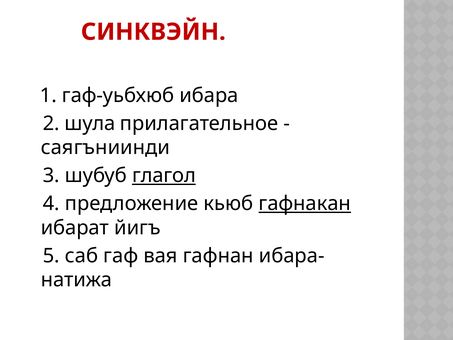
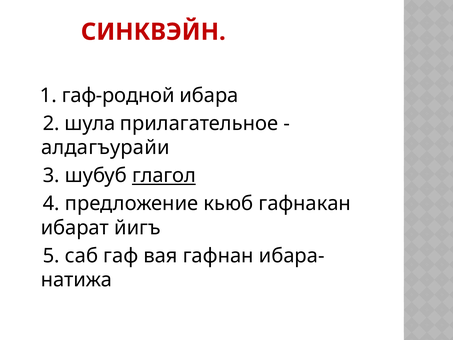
гаф-уьбхюб: гаф-уьбхюб -> гаф-родной
саягъниинди: саягъниинди -> алдагъурайи
гафнакан underline: present -> none
